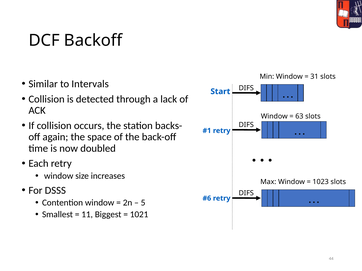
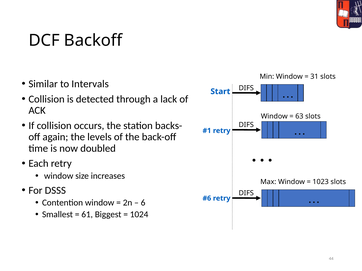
space: space -> levels
5: 5 -> 6
11: 11 -> 61
1021: 1021 -> 1024
